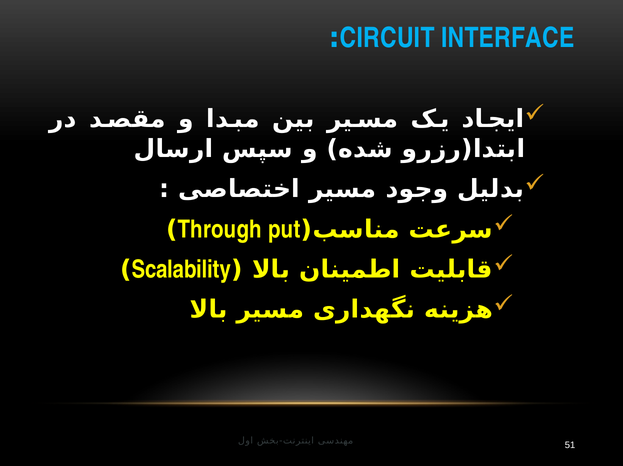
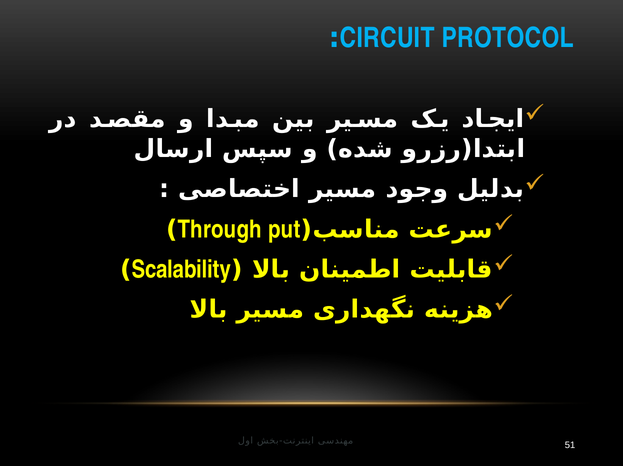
INTERFACE: INTERFACE -> PROTOCOL
